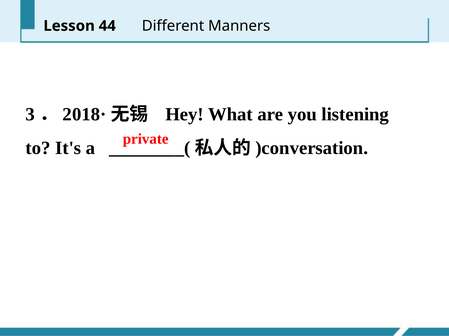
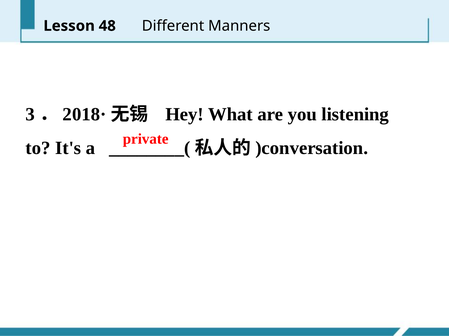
44: 44 -> 48
